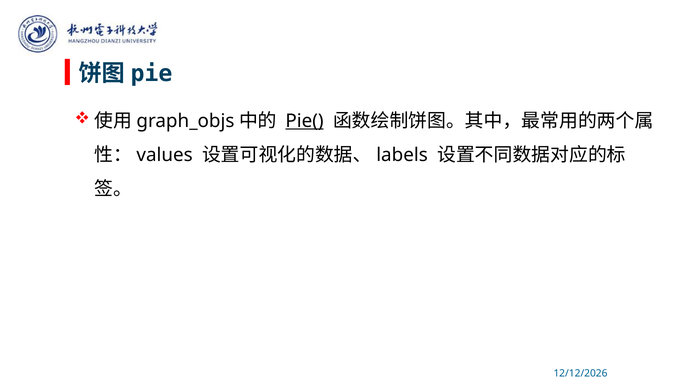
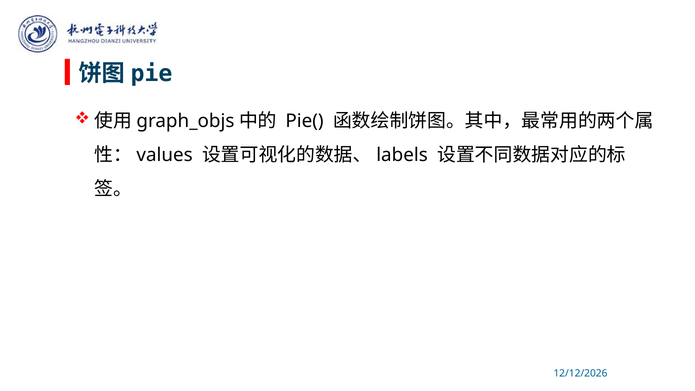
Pie( underline: present -> none
